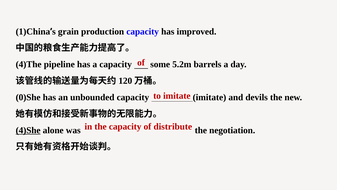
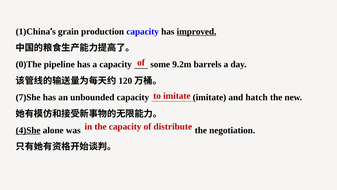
improved underline: none -> present
4)The: 4)The -> 0)The
5.2m: 5.2m -> 9.2m
0)She: 0)She -> 7)She
devils: devils -> hatch
